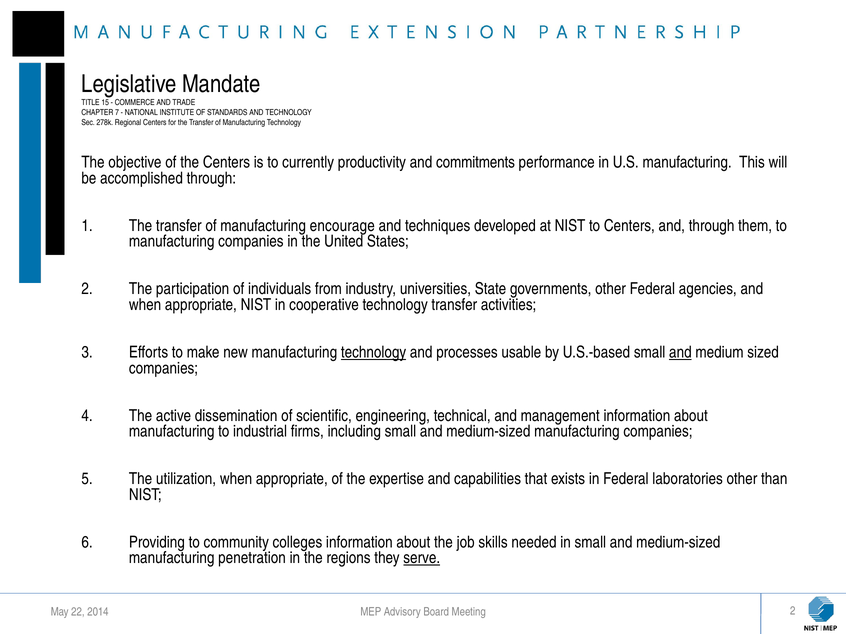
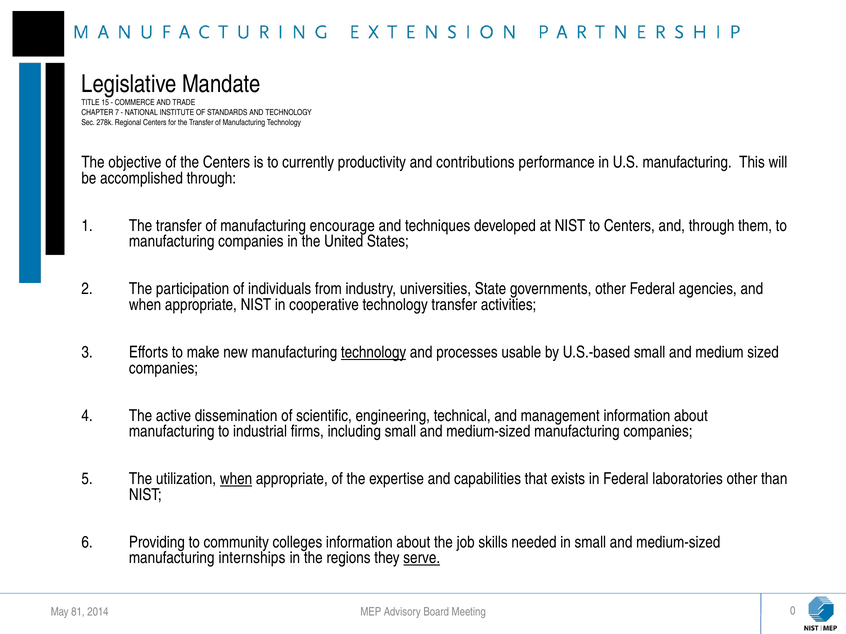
commitments: commitments -> contributions
and at (680, 353) underline: present -> none
when at (236, 479) underline: none -> present
penetration: penetration -> internships
22: 22 -> 81
Meeting 2: 2 -> 0
